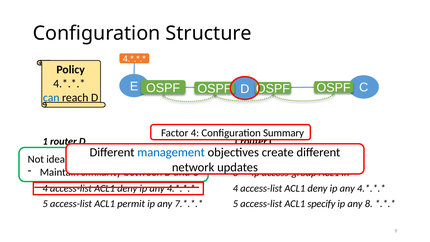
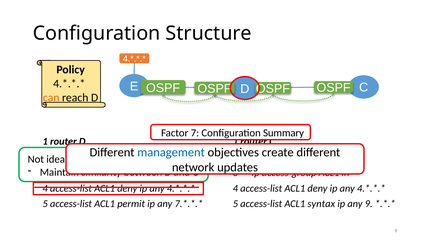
can colour: blue -> orange
Factor 4: 4 -> 7
specify: specify -> syntax
any 8: 8 -> 9
